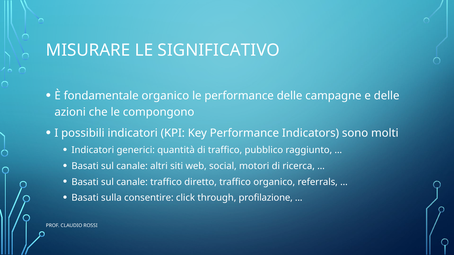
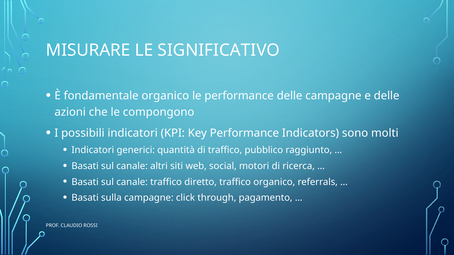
sulla consentire: consentire -> campagne
profilazione: profilazione -> pagamento
